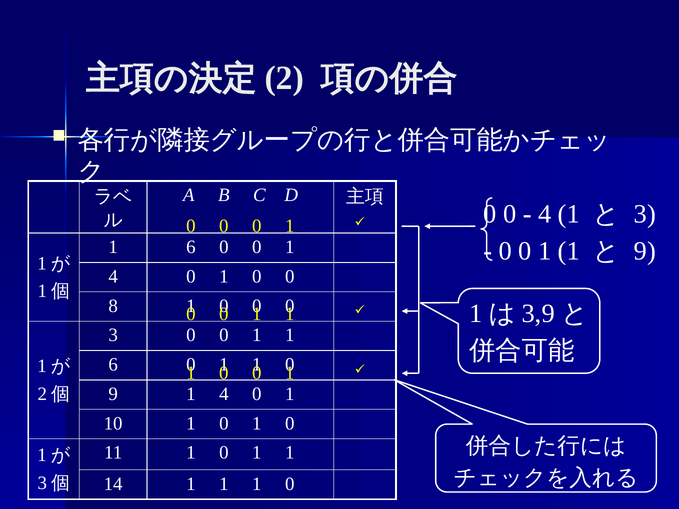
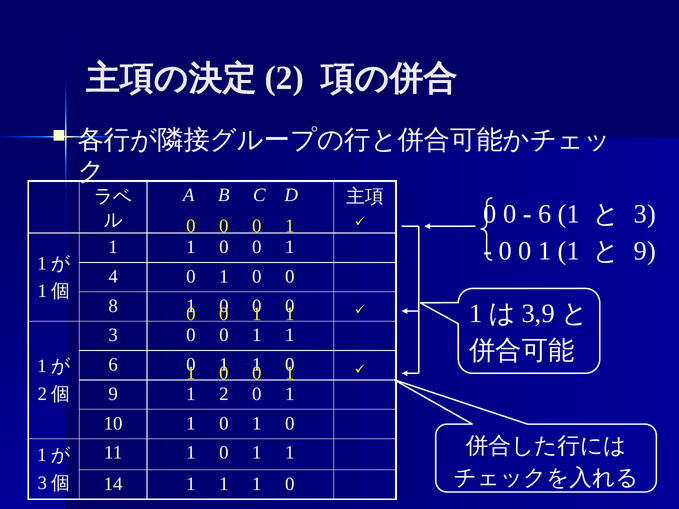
4 at (545, 214): 4 -> 6
6 at (191, 247): 6 -> 1
9 1 4: 4 -> 2
